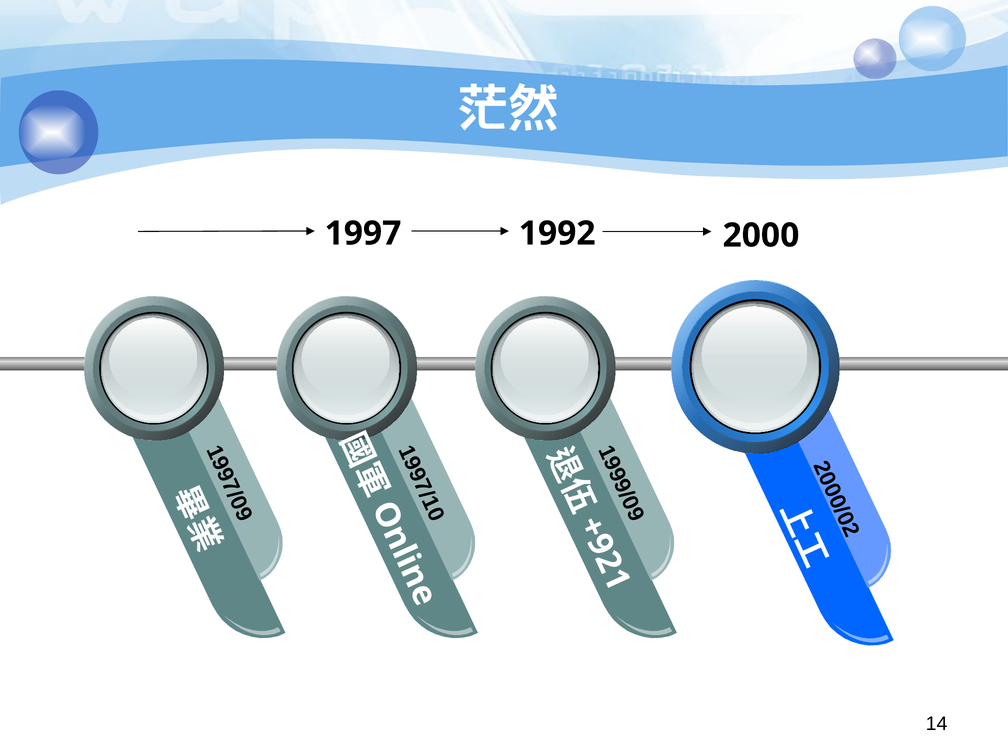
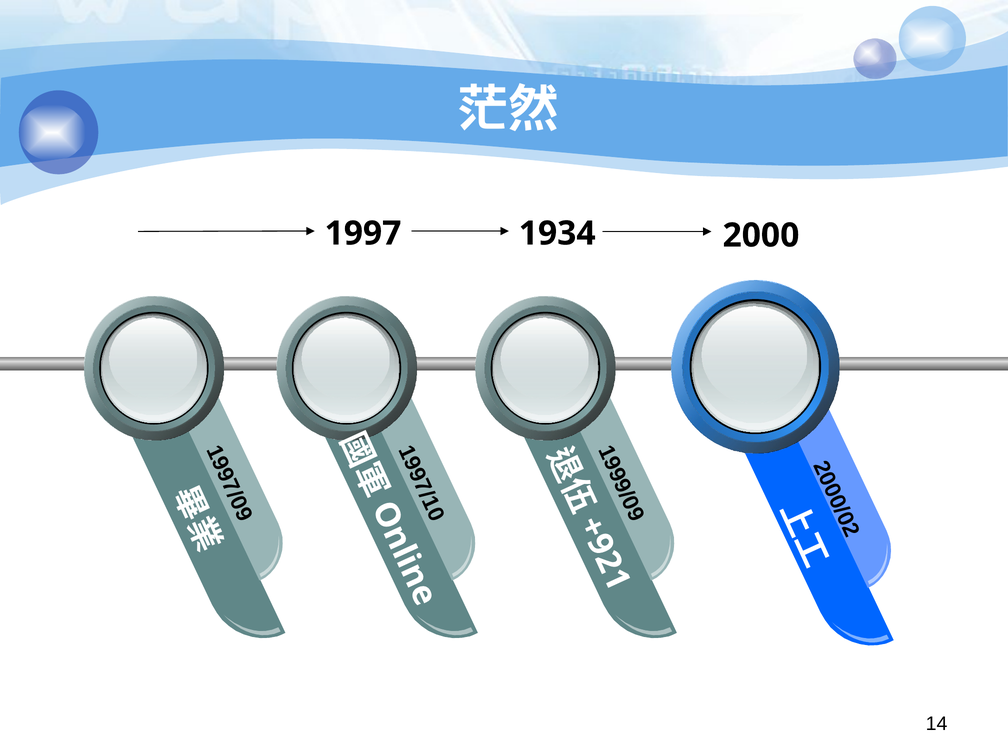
1992: 1992 -> 1934
